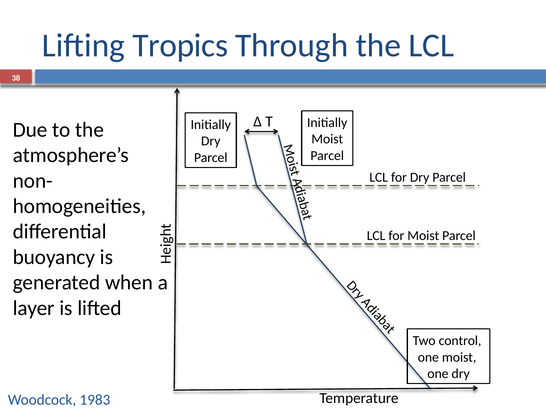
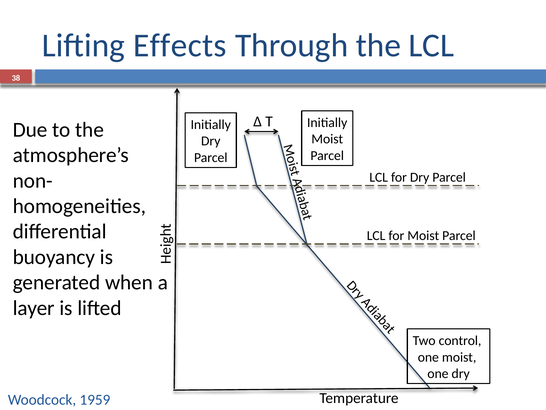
Tropics: Tropics -> Effects
1983: 1983 -> 1959
